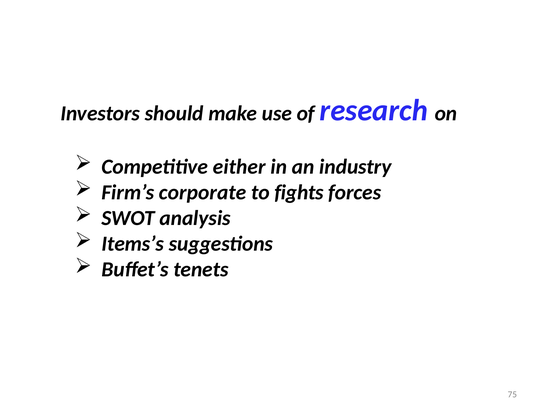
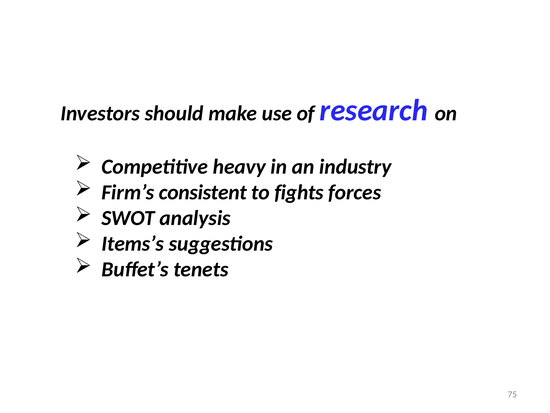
either: either -> heavy
corporate: corporate -> consistent
